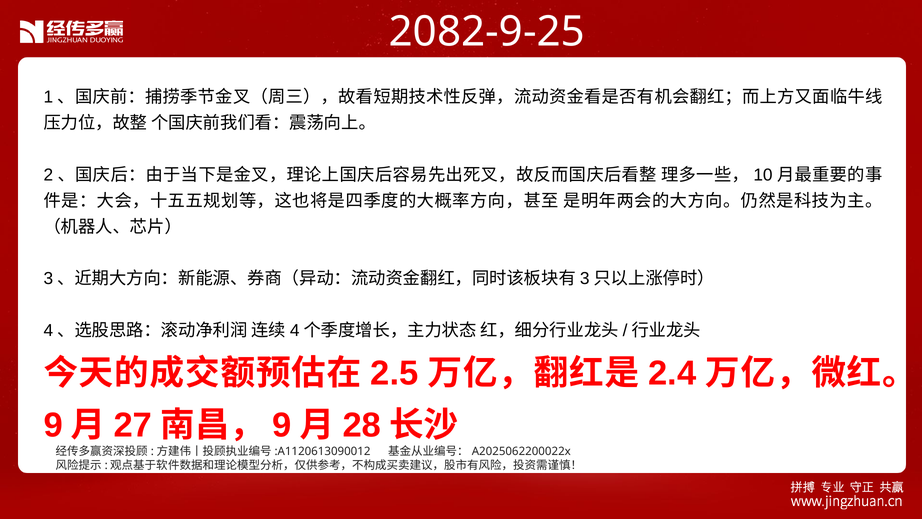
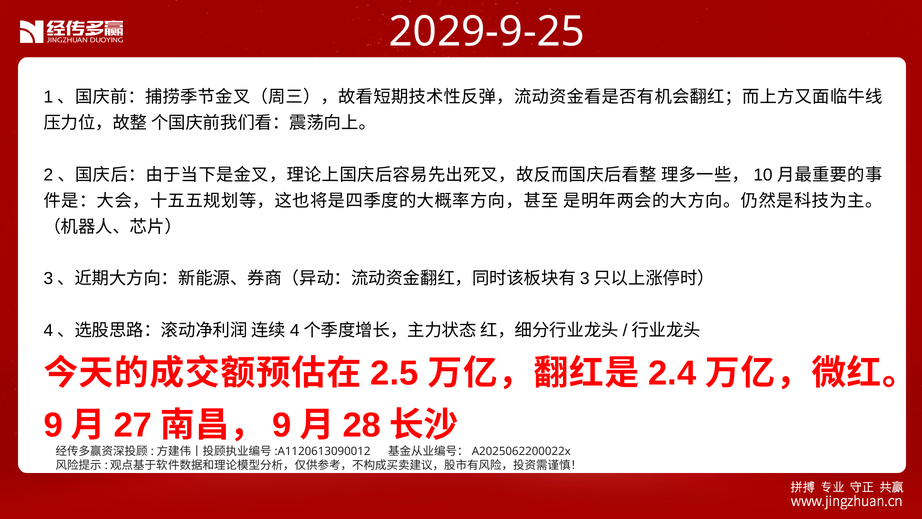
2082-9-25: 2082-9-25 -> 2029-9-25
